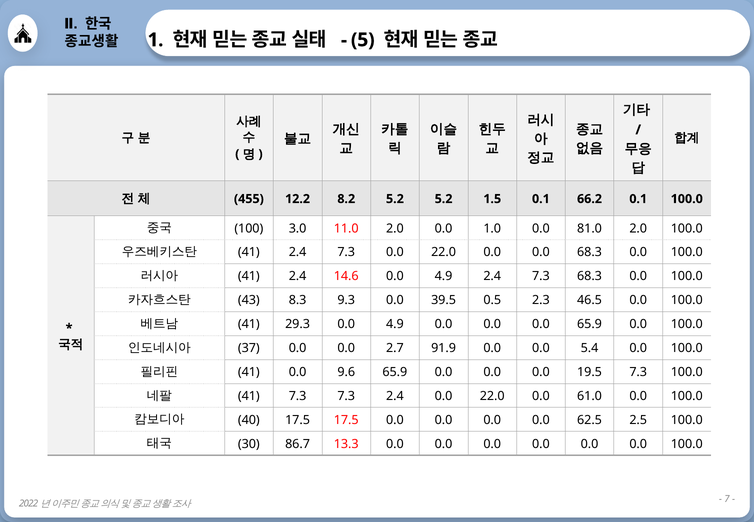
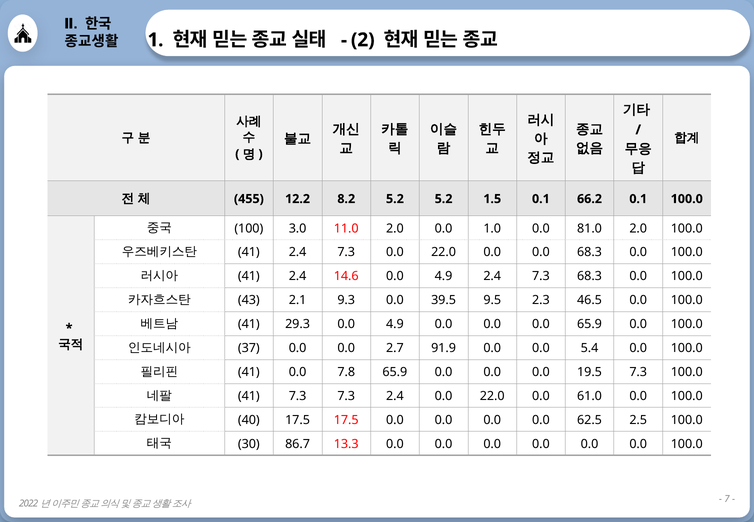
5: 5 -> 2
8.3: 8.3 -> 2.1
0.5: 0.5 -> 9.5
9.6: 9.6 -> 7.8
